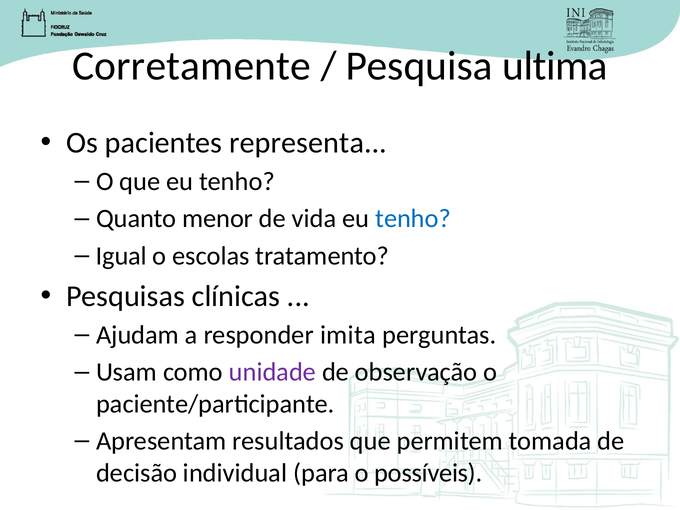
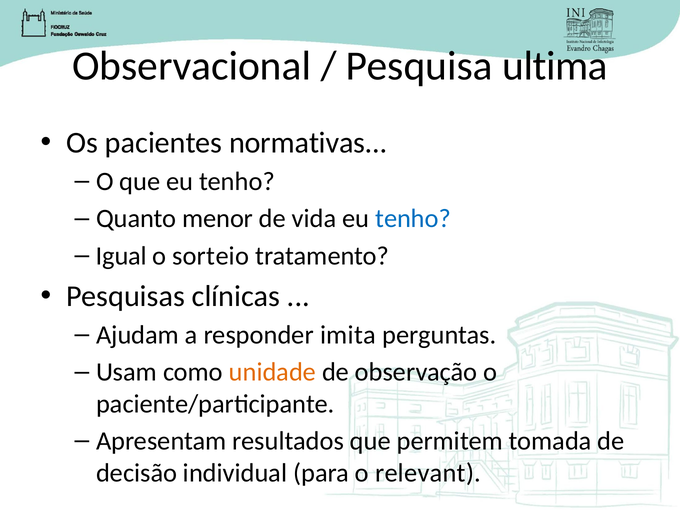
Corretamente: Corretamente -> Observacional
representa: representa -> normativas
escolas: escolas -> sorteio
unidade colour: purple -> orange
possíveis: possíveis -> relevant
